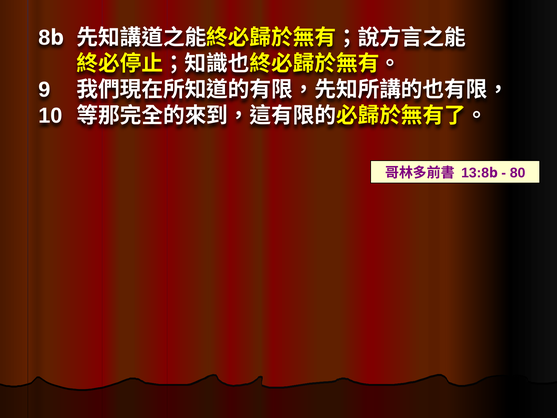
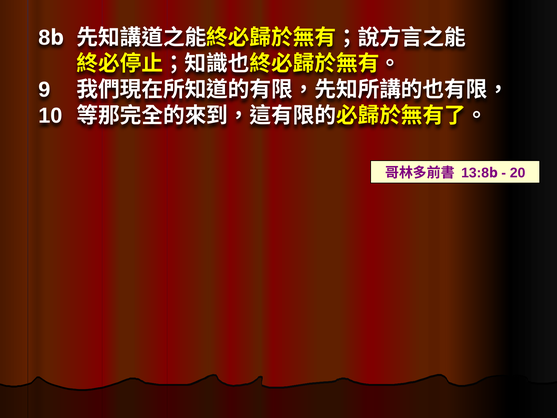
80: 80 -> 20
